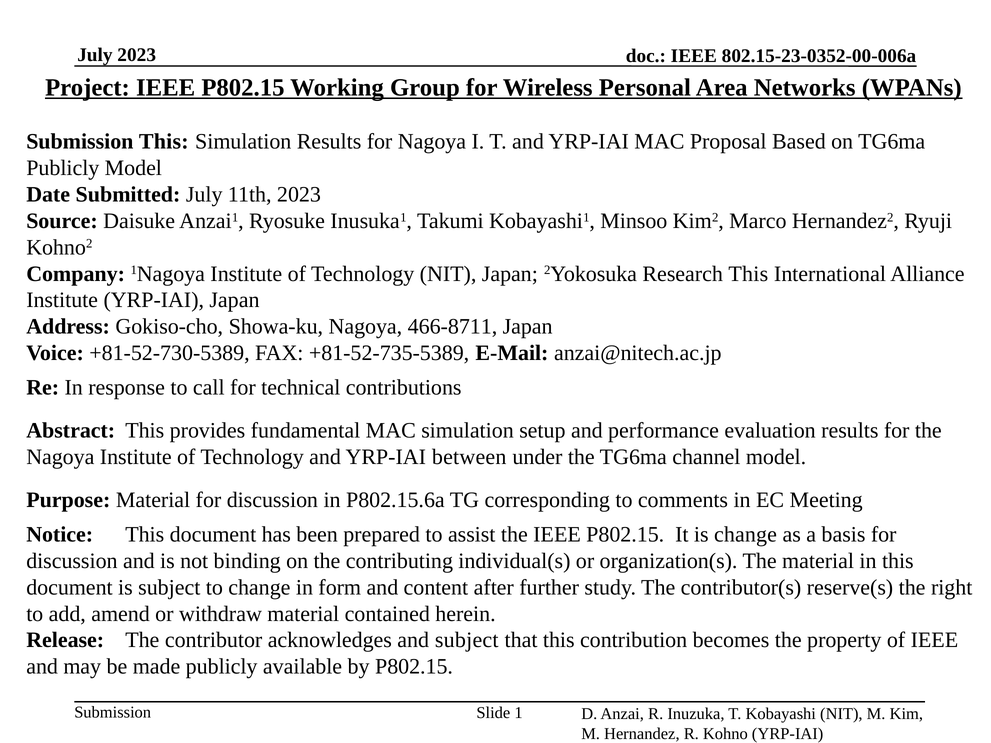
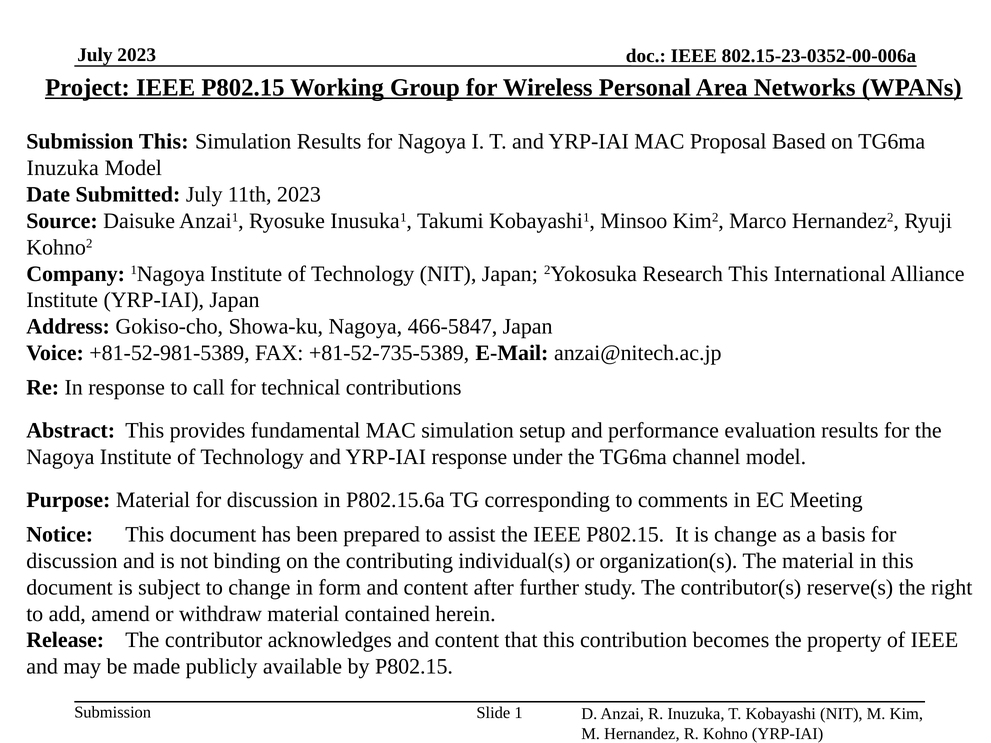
Publicly at (63, 168): Publicly -> Inuzuka
466-8711: 466-8711 -> 466-5847
+81-52-730-5389: +81-52-730-5389 -> +81-52-981-5389
YRP-IAI between: between -> response
acknowledges and subject: subject -> content
